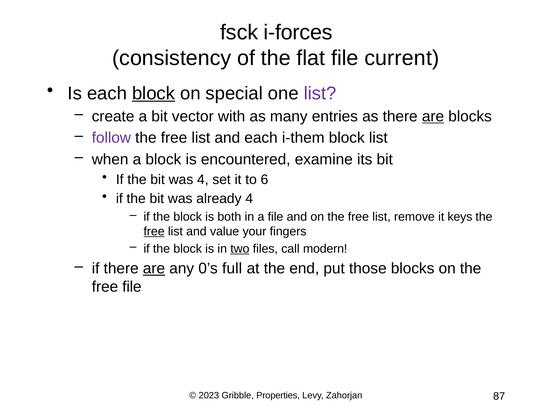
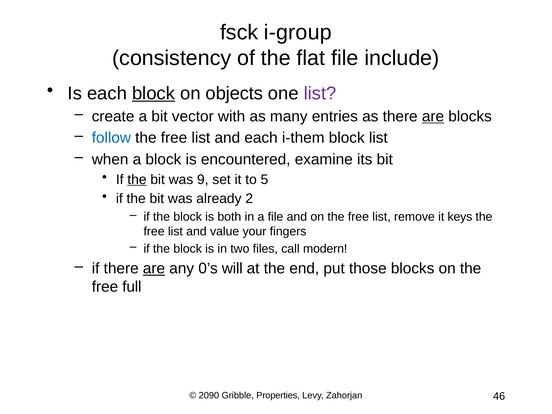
i-forces: i-forces -> i-group
current: current -> include
special: special -> objects
follow colour: purple -> blue
the at (137, 179) underline: none -> present
was 4: 4 -> 9
6: 6 -> 5
already 4: 4 -> 2
free at (154, 231) underline: present -> none
two underline: present -> none
full: full -> will
free file: file -> full
2023: 2023 -> 2090
87: 87 -> 46
